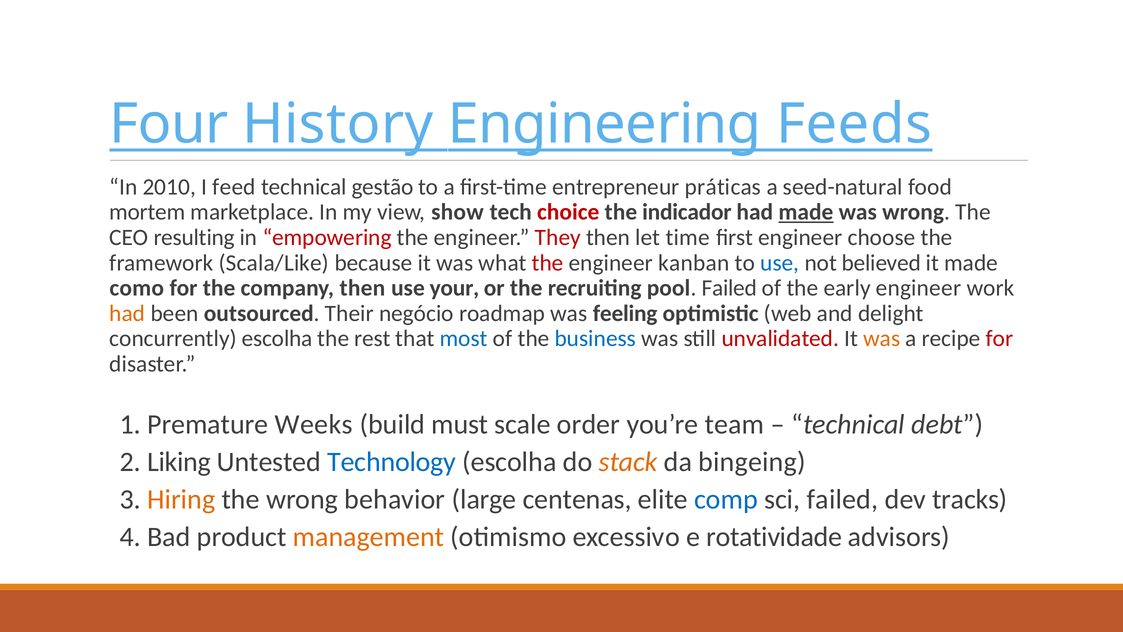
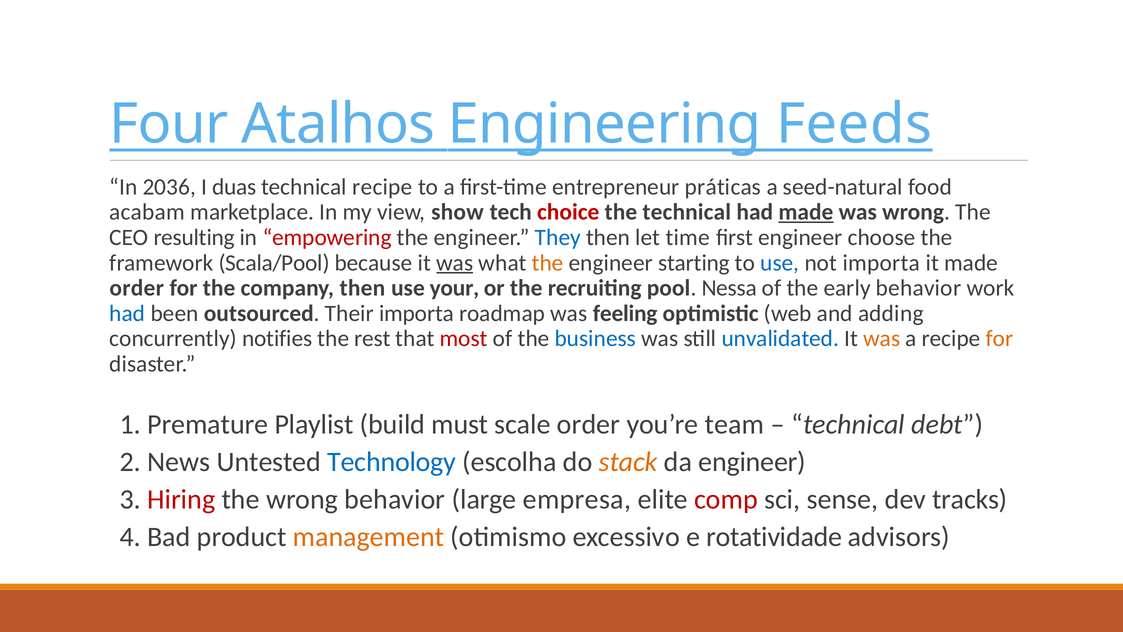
History: History -> Atalhos
2010: 2010 -> 2036
feed: feed -> duas
technical gestão: gestão -> recipe
mortem: mortem -> acabam
the indicador: indicador -> technical
They colour: red -> blue
Scala/Like: Scala/Like -> Scala/Pool
was at (455, 263) underline: none -> present
the at (548, 263) colour: red -> orange
kanban: kanban -> starting
not believed: believed -> importa
como at (137, 288): como -> order
pool Failed: Failed -> Nessa
early engineer: engineer -> behavior
had at (127, 313) colour: orange -> blue
Their negócio: negócio -> importa
delight: delight -> adding
concurrently escolha: escolha -> notifies
most colour: blue -> red
unvalidated colour: red -> blue
for at (1000, 339) colour: red -> orange
Weeks: Weeks -> Playlist
Liking: Liking -> News
da bingeing: bingeing -> engineer
Hiring colour: orange -> red
centenas: centenas -> empresa
comp colour: blue -> red
sci failed: failed -> sense
